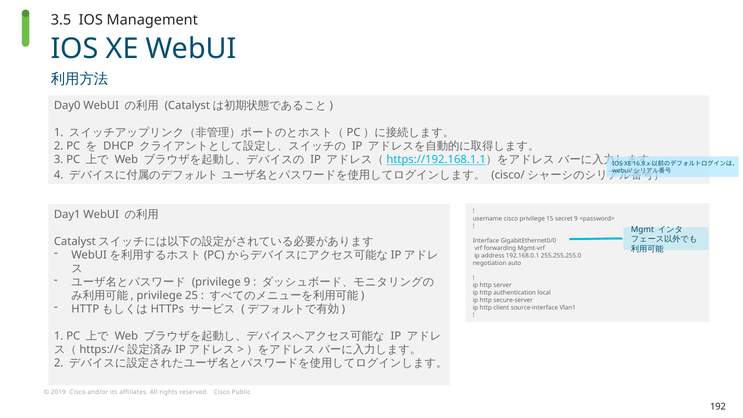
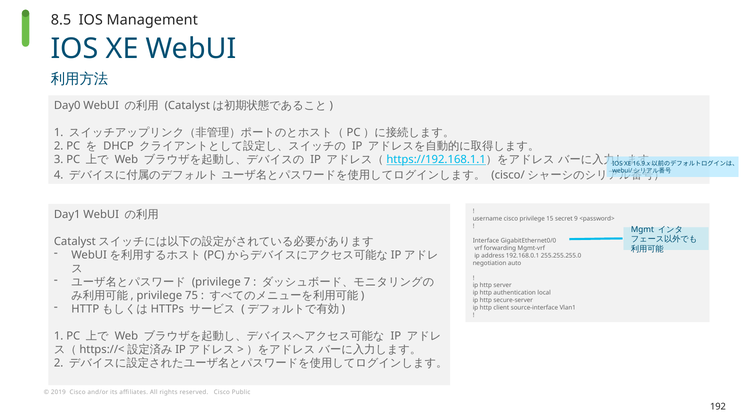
3.5: 3.5 -> 8.5
privilege 9: 9 -> 7
25: 25 -> 75
